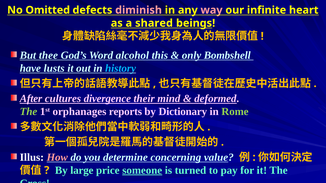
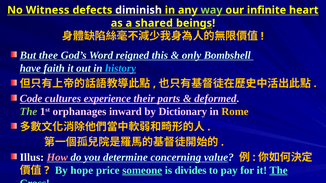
Omitted: Omitted -> Witness
diminish colour: pink -> white
way colour: pink -> light green
alcohol: alcohol -> reigned
lusts: lusts -> faith
After: After -> Code
divergence: divergence -> experience
mind: mind -> parts
reports: reports -> inward
Rome colour: light green -> yellow
large: large -> hope
turned: turned -> divides
The at (279, 171) underline: none -> present
